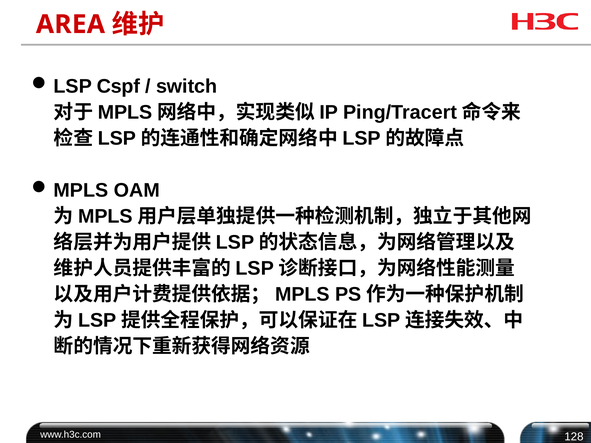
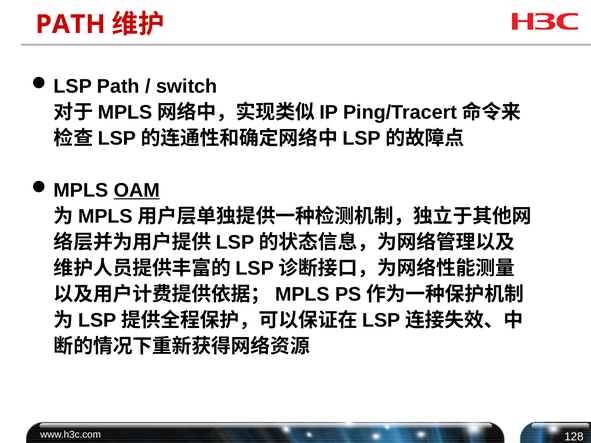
AREA at (70, 24): AREA -> PATH
Cspf at (118, 87): Cspf -> Path
OAM underline: none -> present
